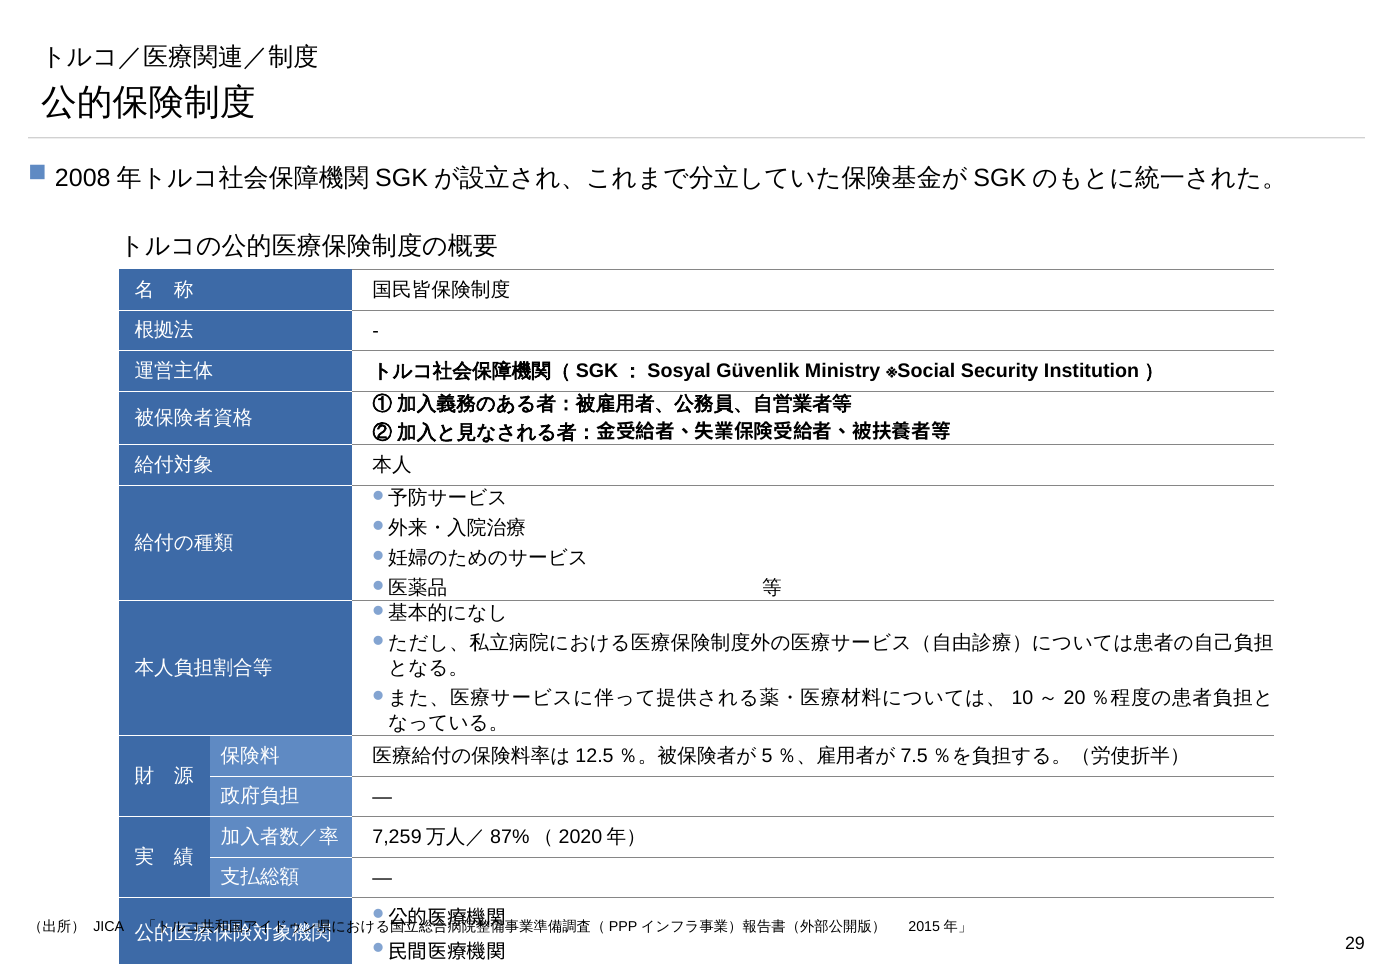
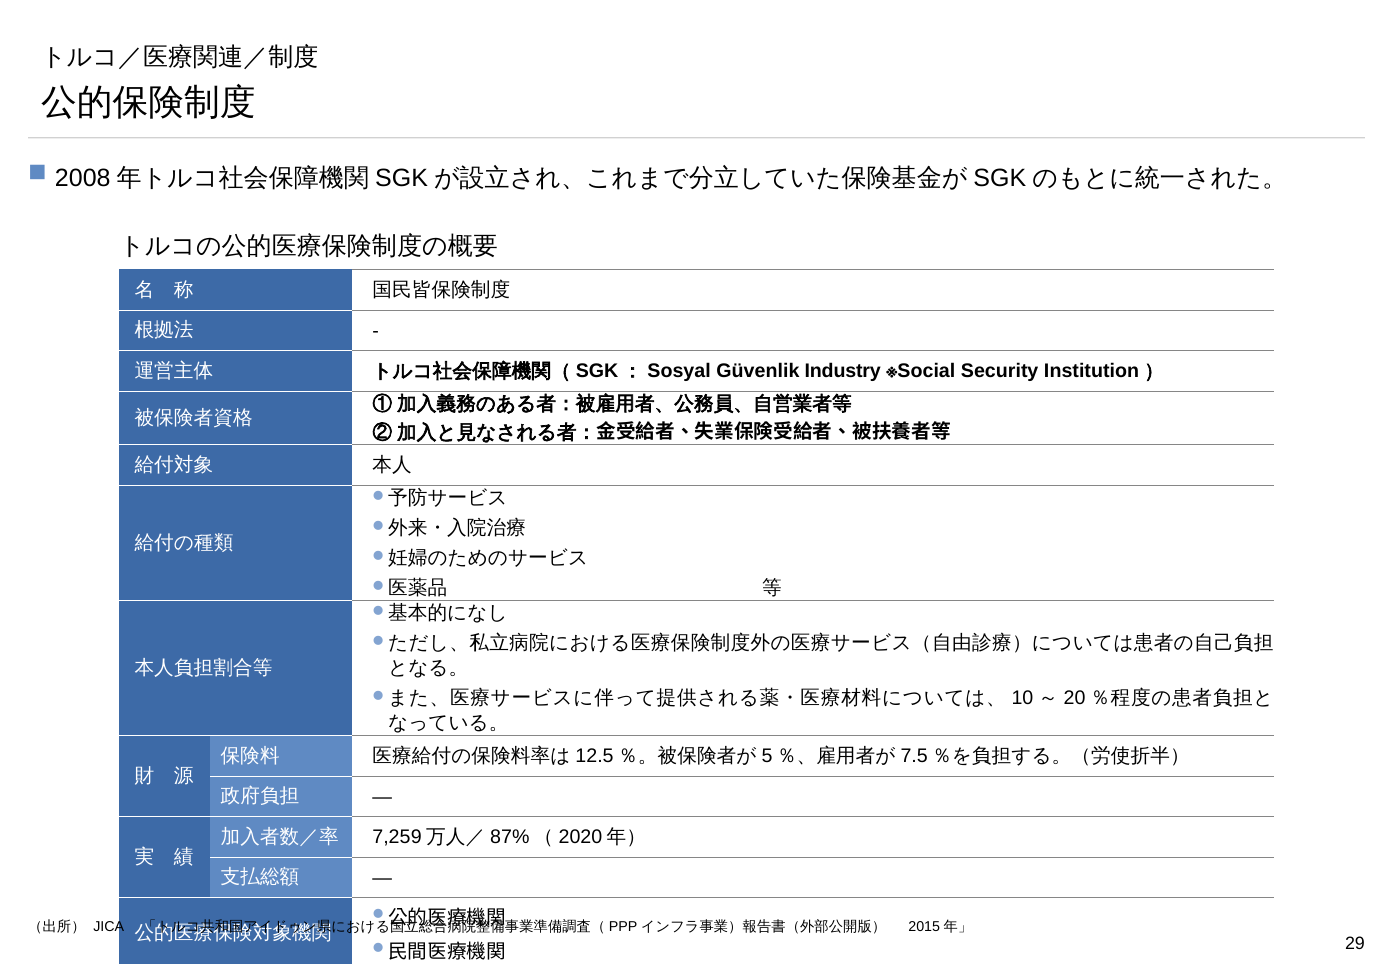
Ministry: Ministry -> Industry
